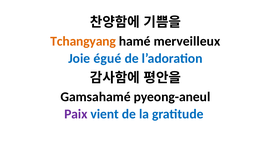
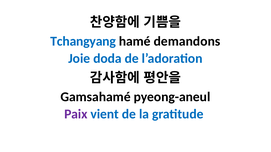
Tchangyang colour: orange -> blue
merveilleux: merveilleux -> demandons
égué: égué -> doda
